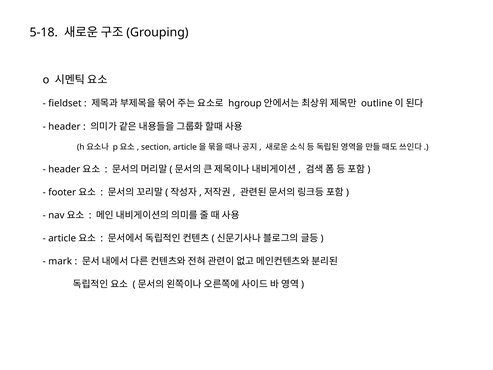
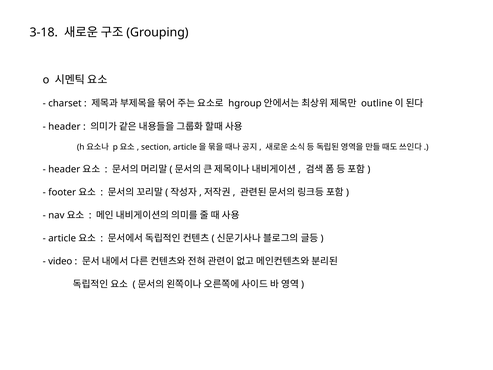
5-18: 5-18 -> 3-18
fieldset: fieldset -> charset
mark: mark -> video
